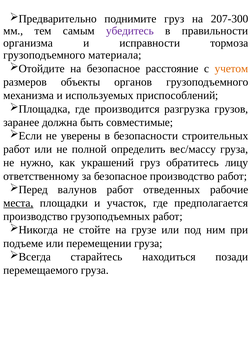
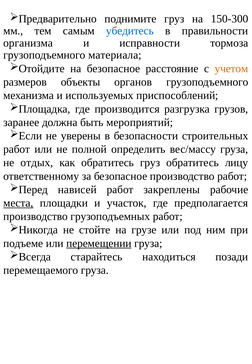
207-300: 207-300 -> 150-300
убедитесь colour: purple -> blue
совместимые: совместимые -> мероприятий
нужно: нужно -> отдых
как украшений: украшений -> обратитесь
валунов: валунов -> нависей
отведенных: отведенных -> закреплены
перемещении underline: none -> present
